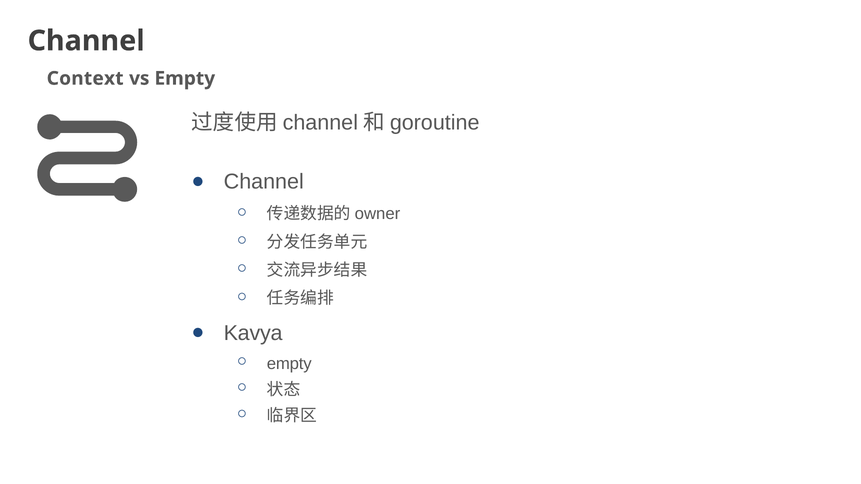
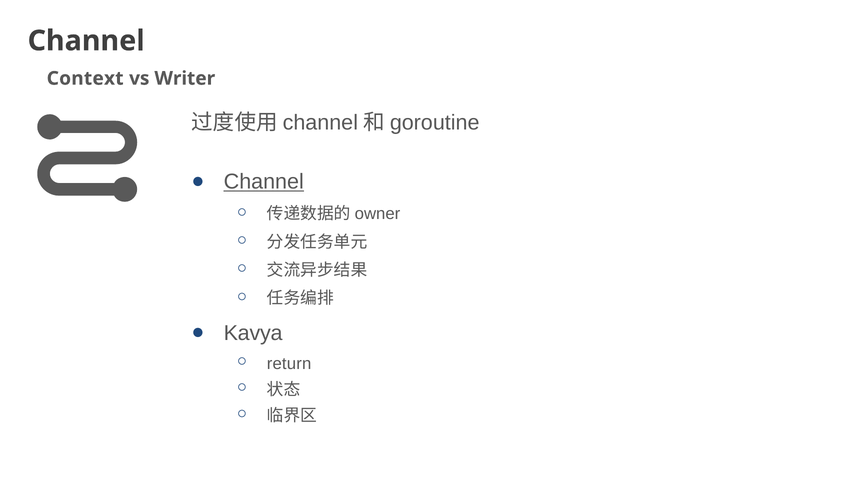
vs Empty: Empty -> Writer
Channel at (264, 182) underline: none -> present
empty at (289, 364): empty -> return
